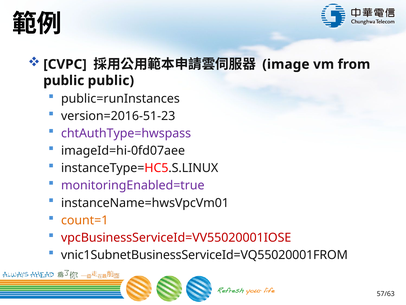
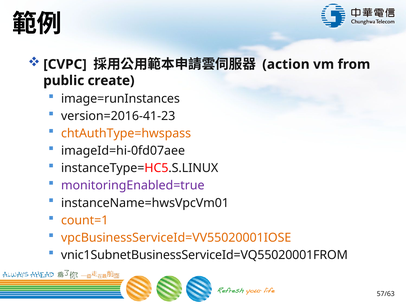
image: image -> action
public public: public -> create
public=runInstances: public=runInstances -> image=runInstances
version=2016-51-23: version=2016-51-23 -> version=2016-41-23
chtAuthType=hwspass colour: purple -> orange
vpcBusinessServiceId=VV55020001IOSE colour: red -> orange
